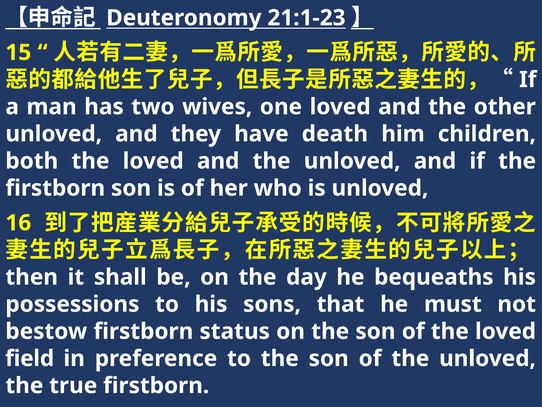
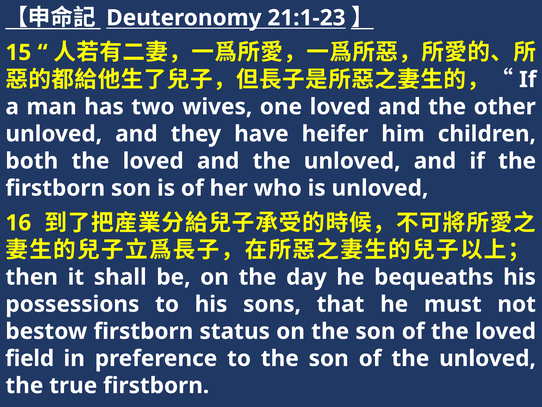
death: death -> heifer
